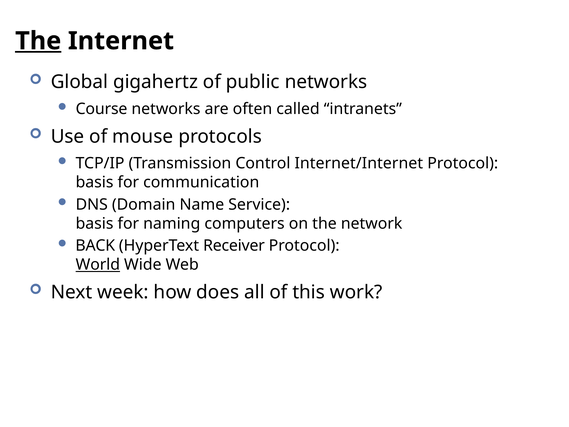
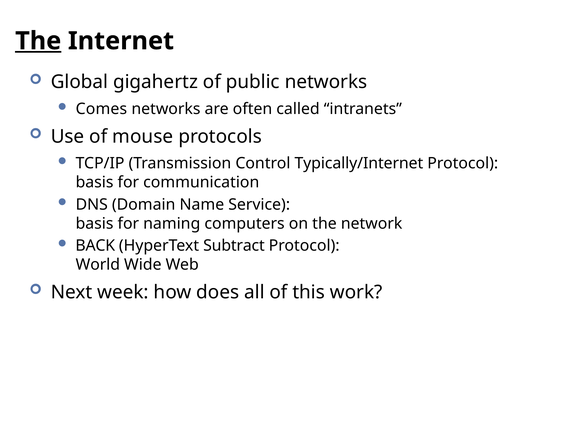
Course: Course -> Comes
Internet/Internet: Internet/Internet -> Typically/Internet
Receiver: Receiver -> Subtract
World underline: present -> none
